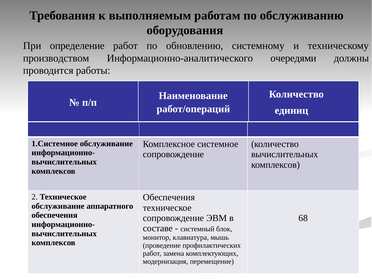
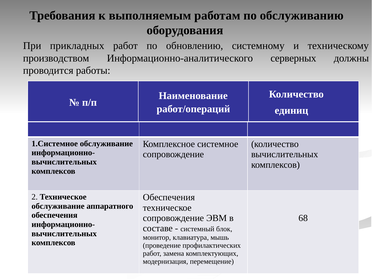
определение: определение -> прикладных
очередями: очередями -> серверных
